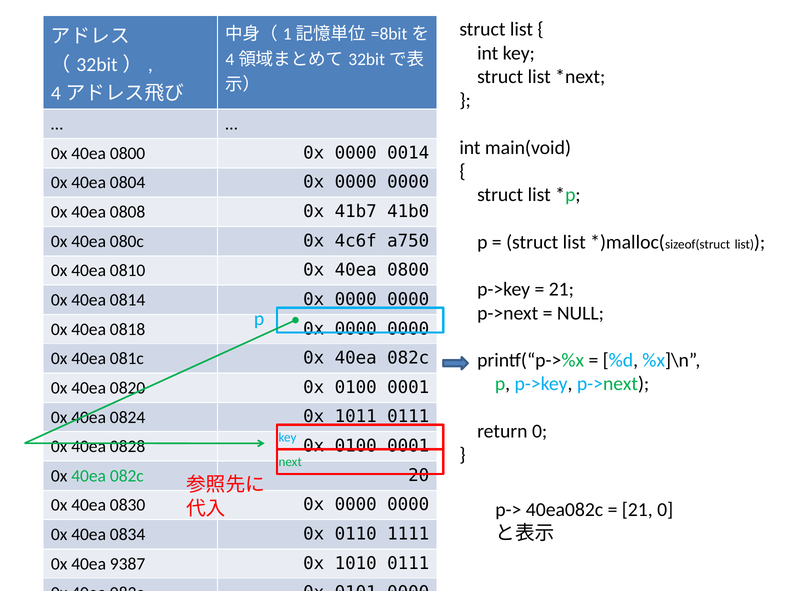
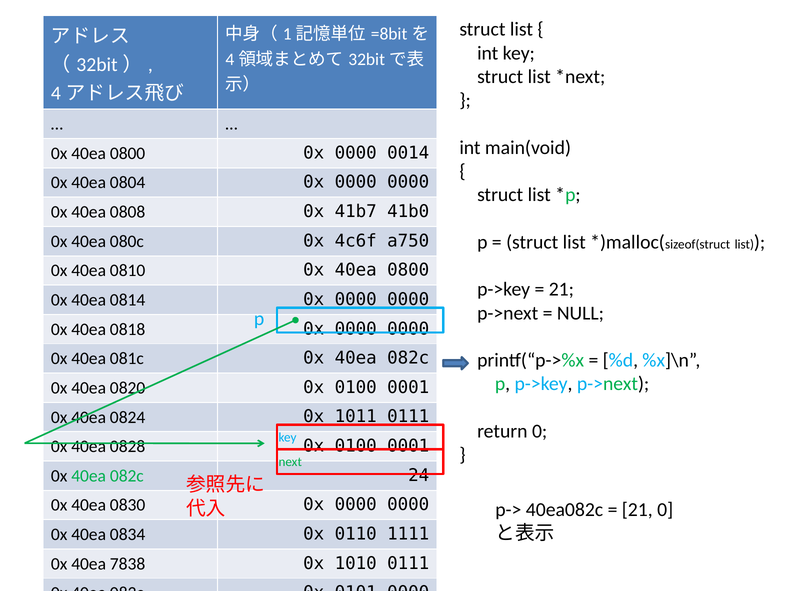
20: 20 -> 24
9387: 9387 -> 7838
